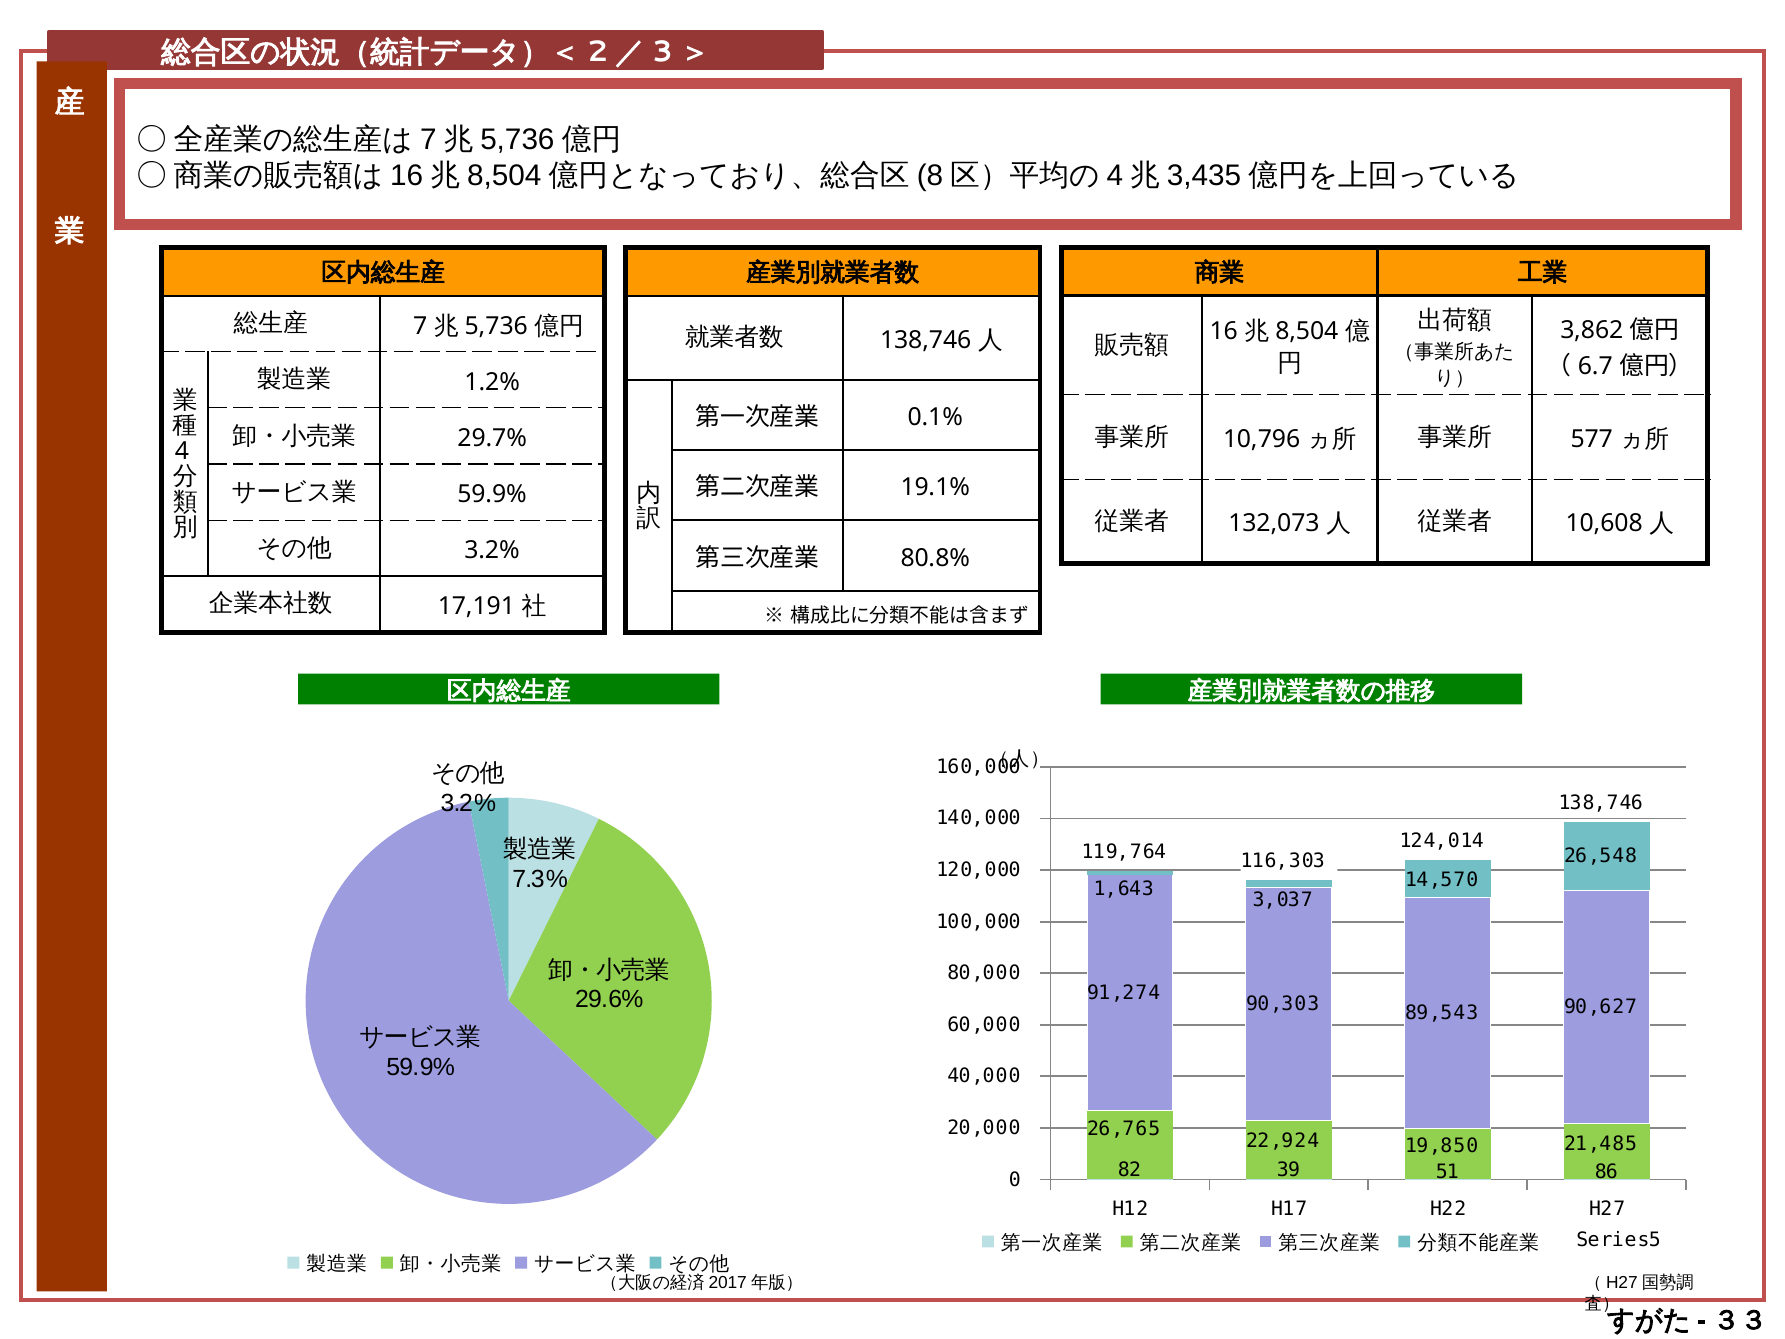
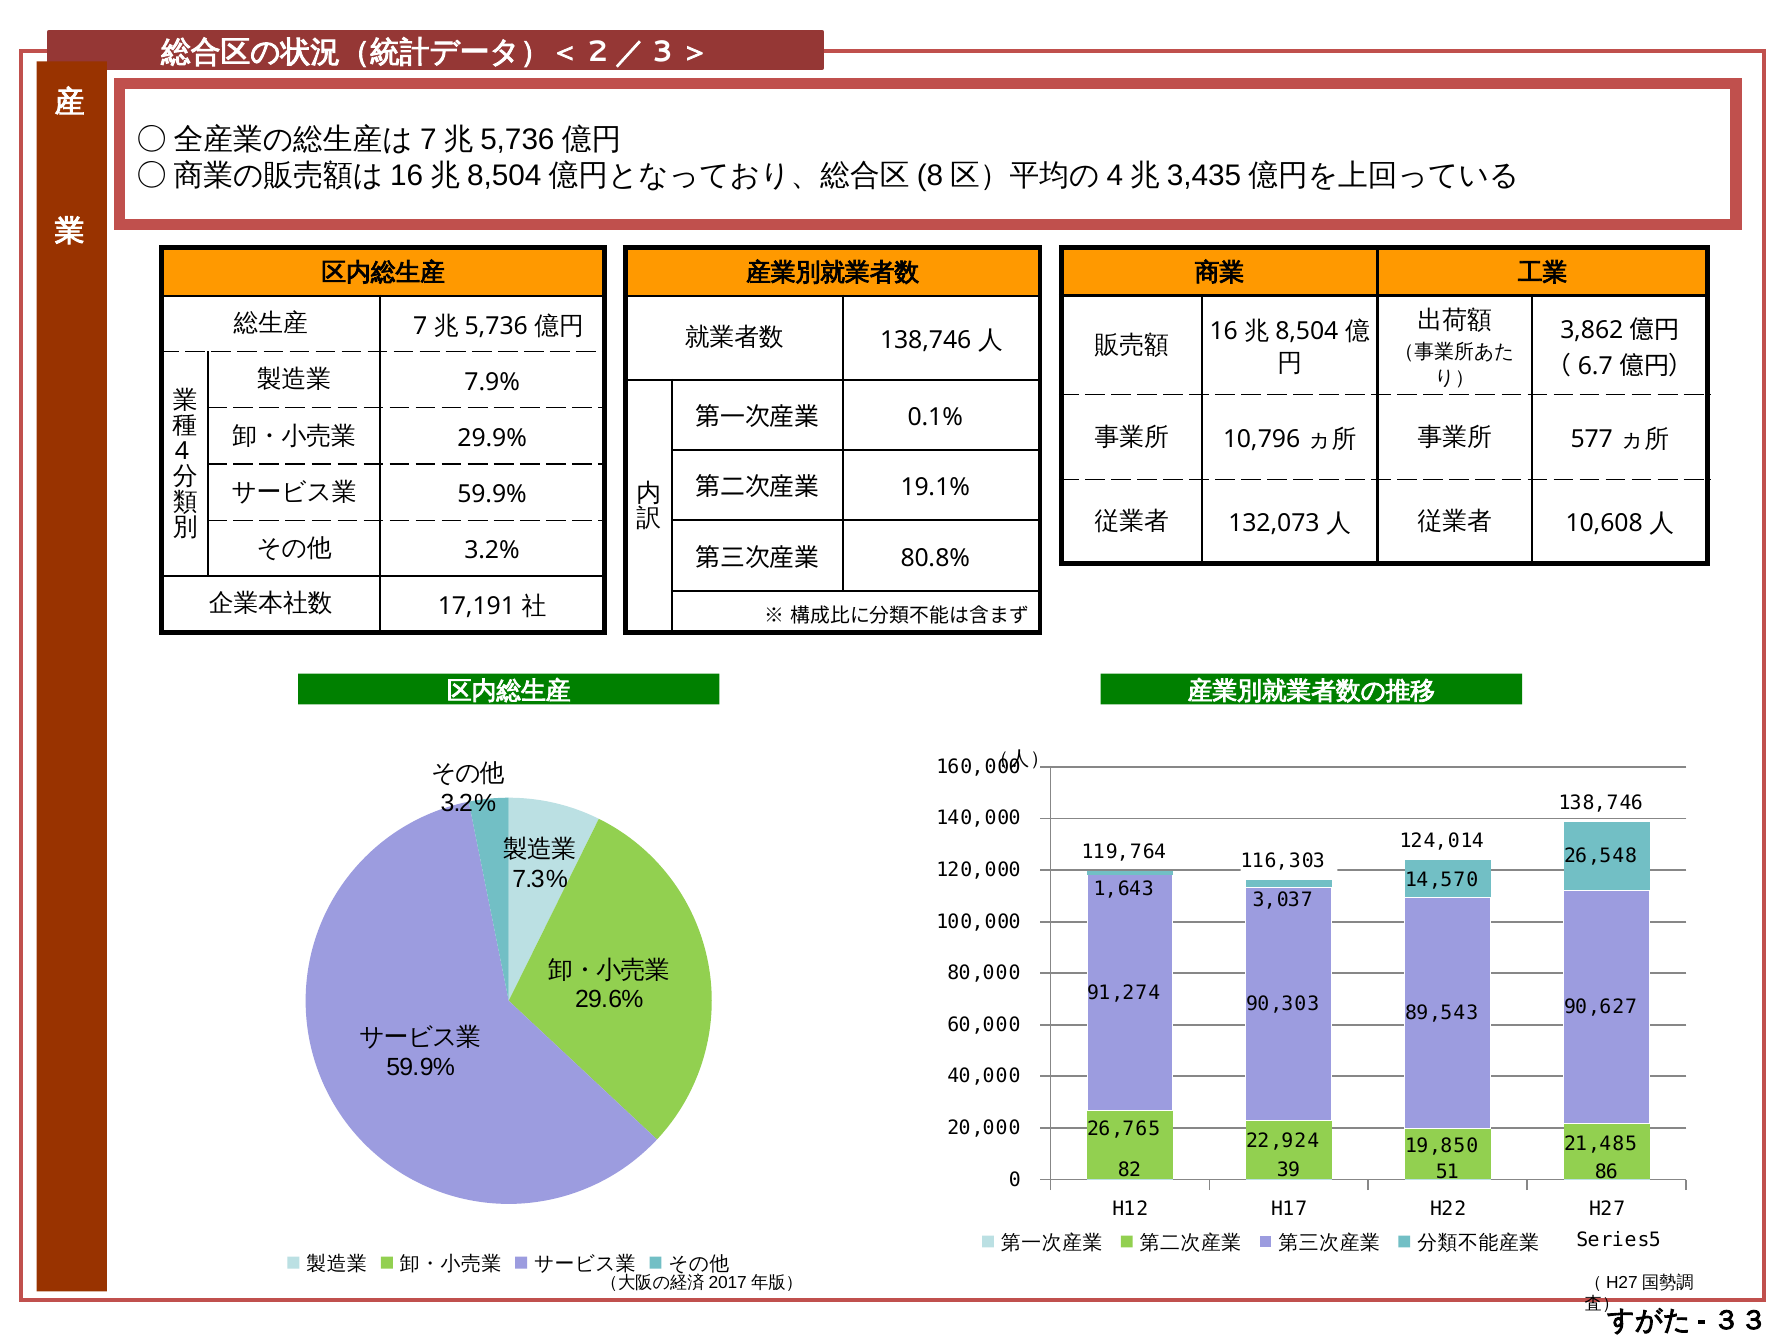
1.2%: 1.2% -> 7.9%
29.7%: 29.7% -> 29.9%
